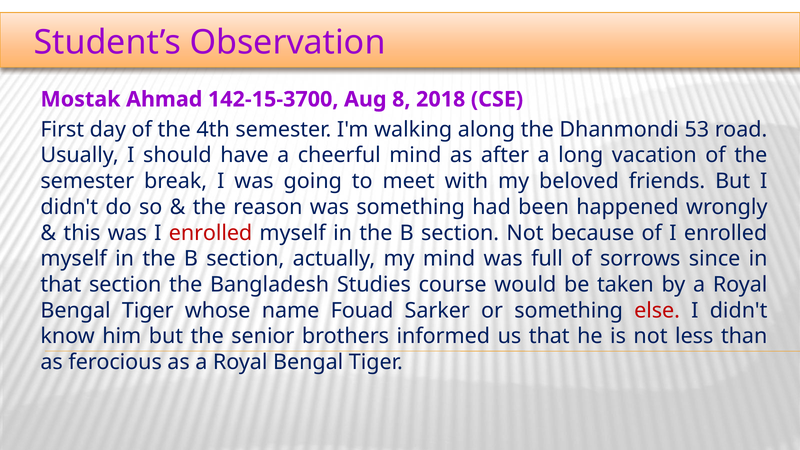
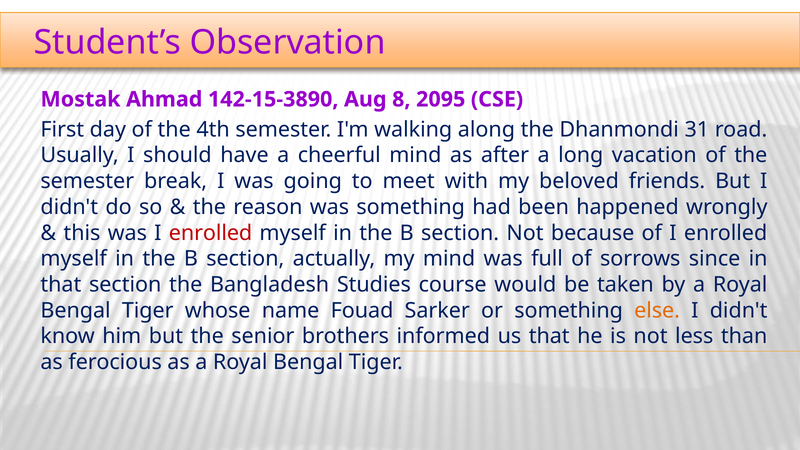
142-15-3700: 142-15-3700 -> 142-15-3890
2018: 2018 -> 2095
53: 53 -> 31
else colour: red -> orange
